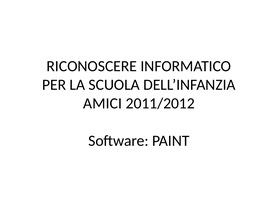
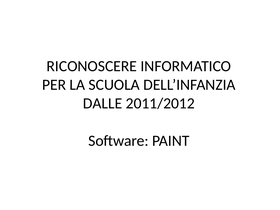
AMICI: AMICI -> DALLE
